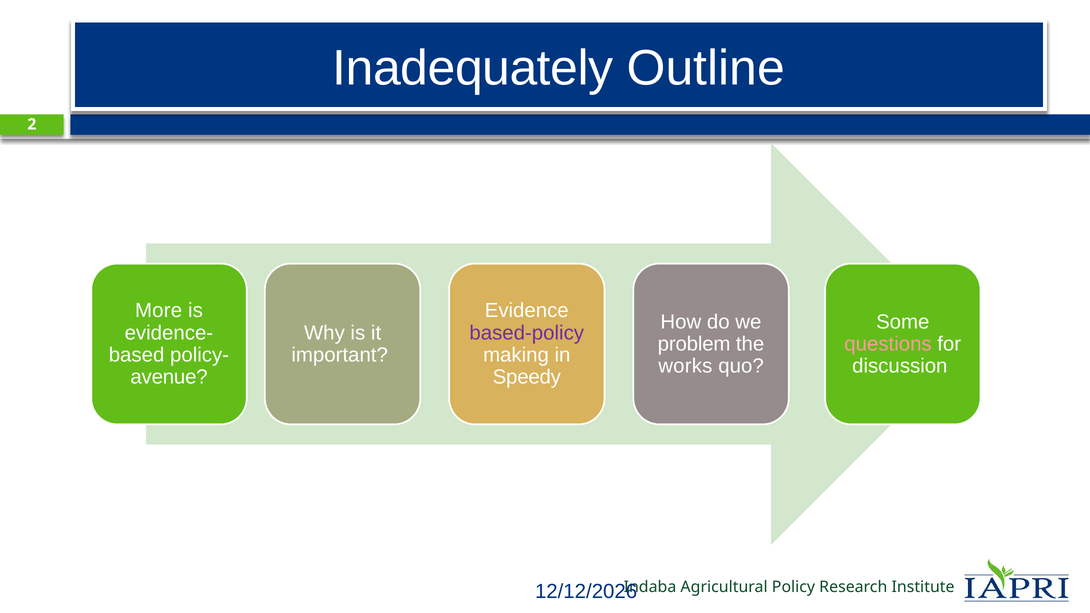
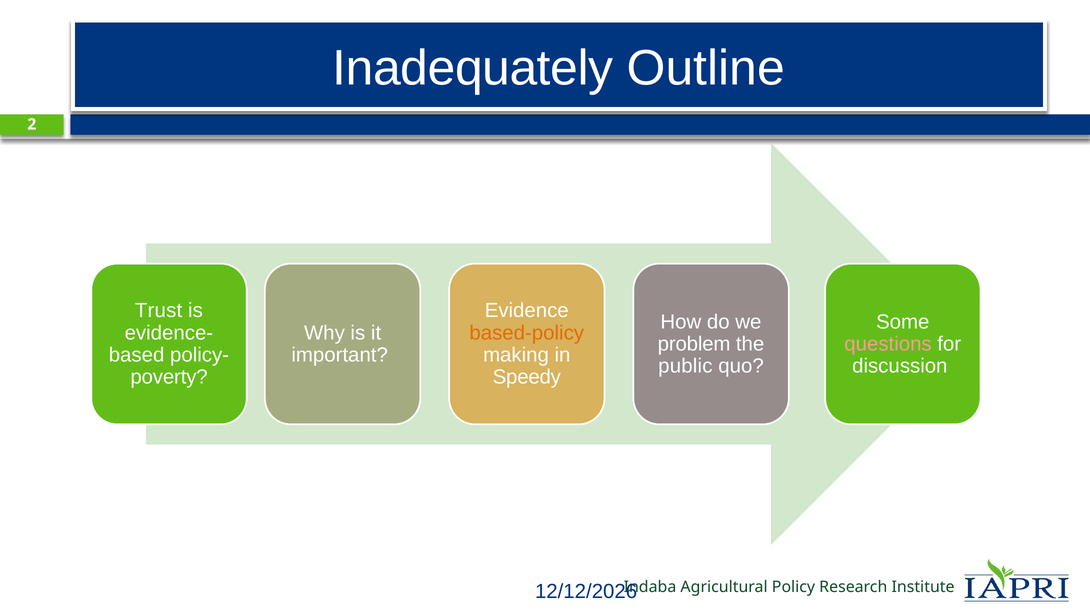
More: More -> Trust
based-policy colour: purple -> orange
works: works -> public
avenue: avenue -> poverty
